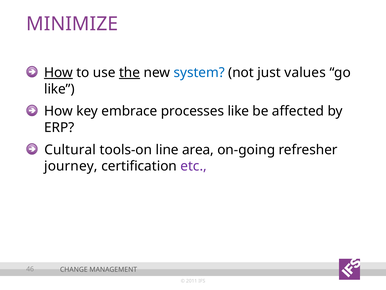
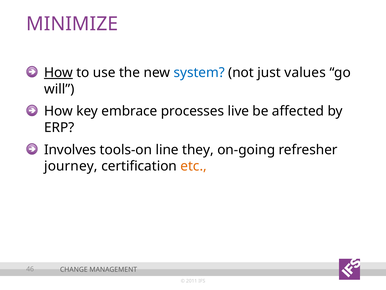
the underline: present -> none
like at (59, 89): like -> will
processes like: like -> live
Cultural: Cultural -> Involves
area: area -> they
etc colour: purple -> orange
